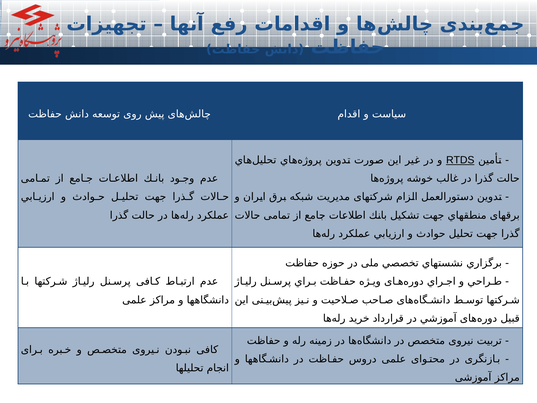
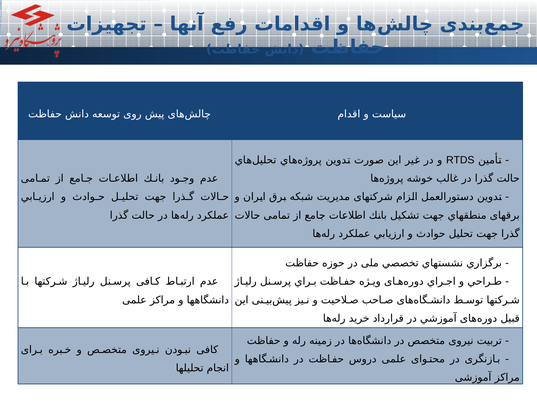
RTDS underline: present -> none
